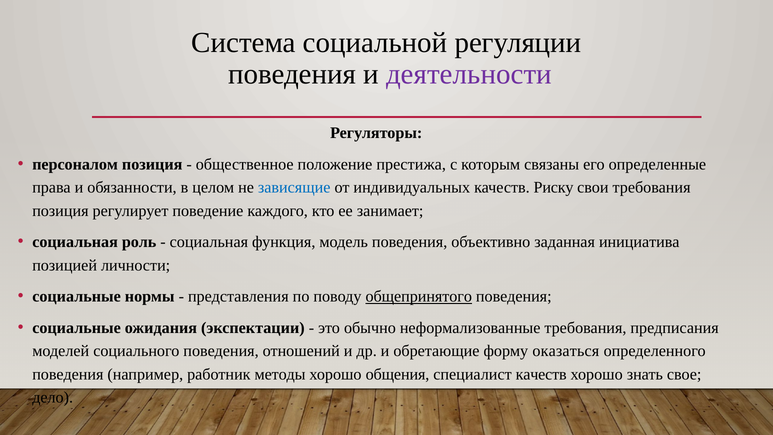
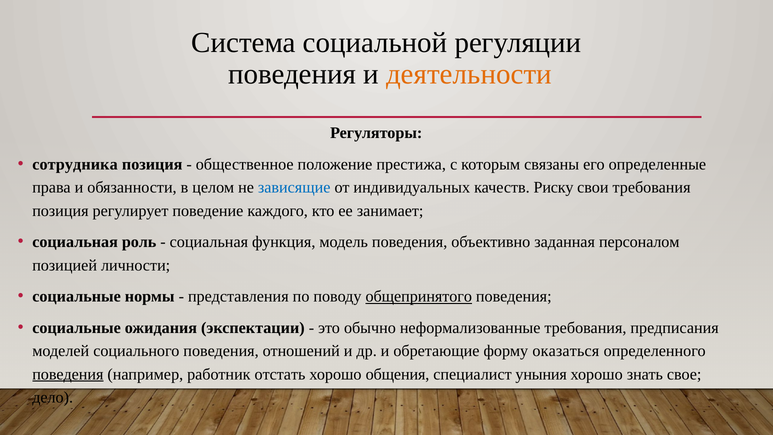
деятельности colour: purple -> orange
персоналом: персоналом -> сотрудника
инициатива: инициатива -> персоналом
поведения at (68, 374) underline: none -> present
методы: методы -> отстать
специалист качеств: качеств -> уныния
